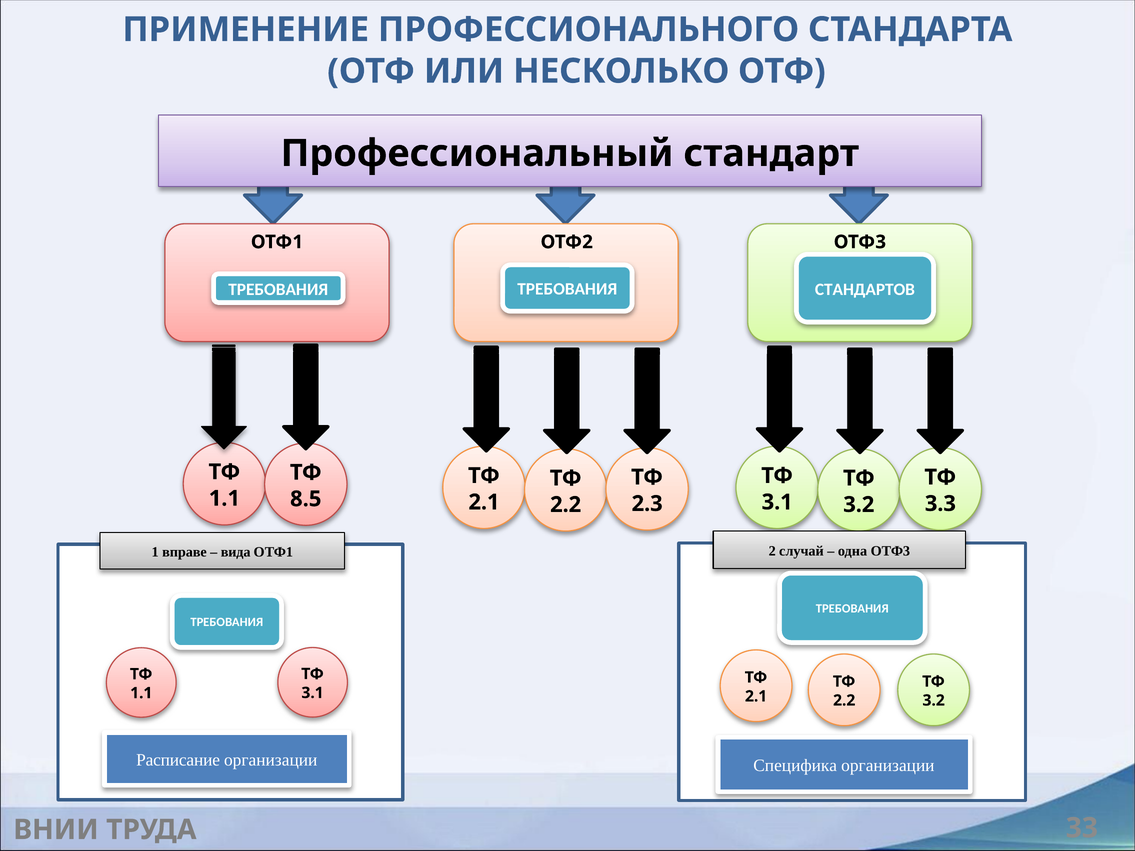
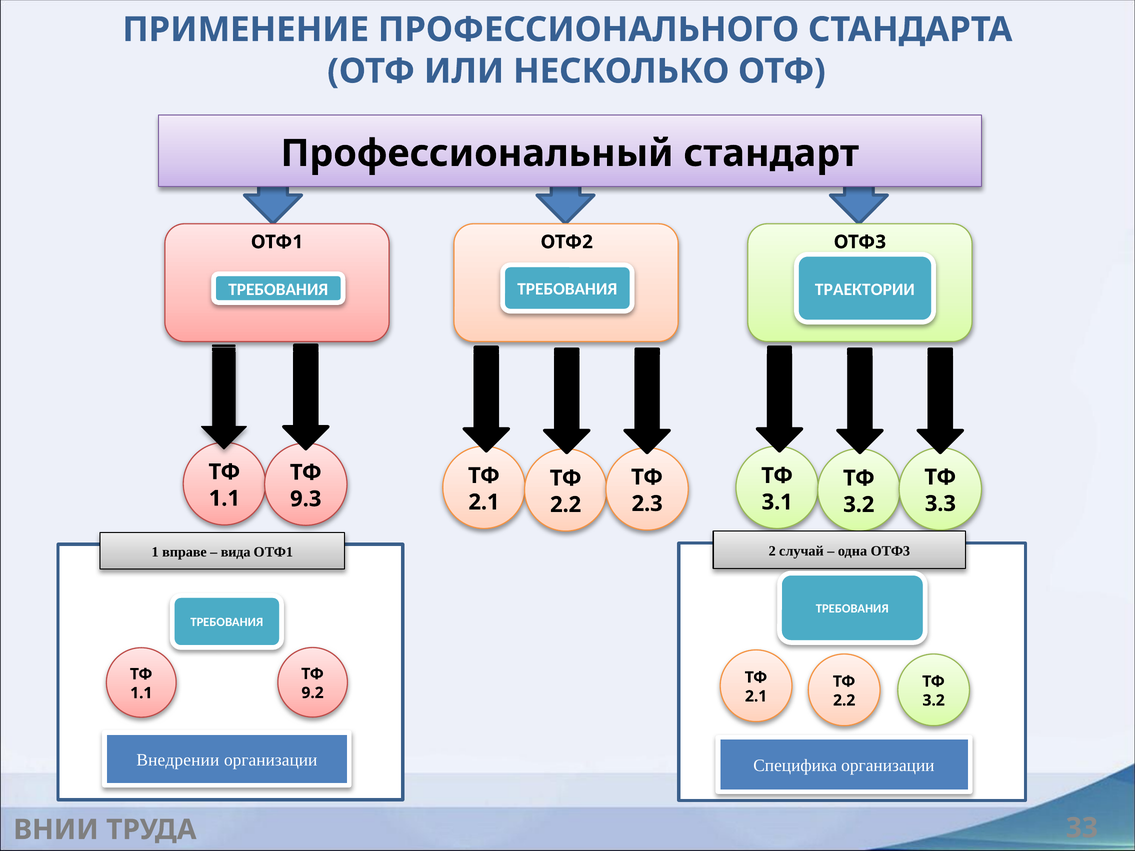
СТАНДАРТОВ: СТАНДАРТОВ -> ТРАЕКТОРИИ
8.5: 8.5 -> 9.3
3.1 at (313, 693): 3.1 -> 9.2
Расписание: Расписание -> Внедрении
